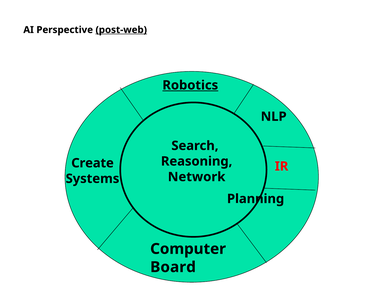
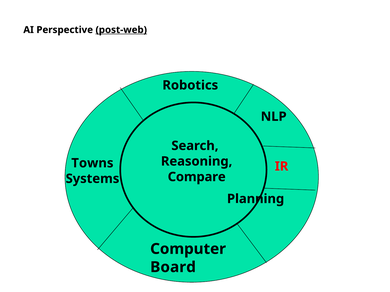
Robotics underline: present -> none
Create: Create -> Towns
Network: Network -> Compare
